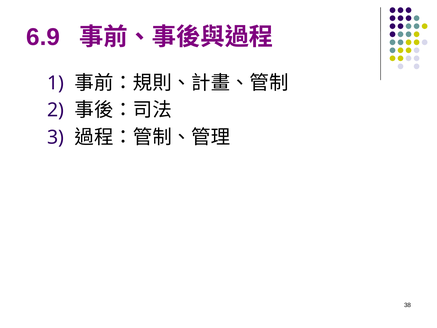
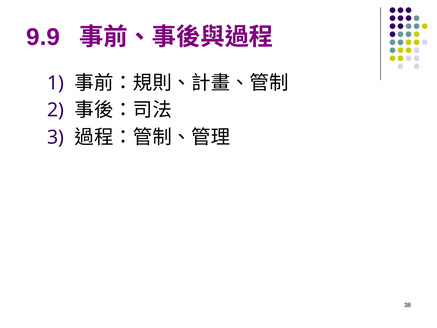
6.9: 6.9 -> 9.9
